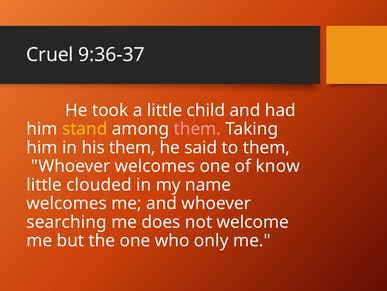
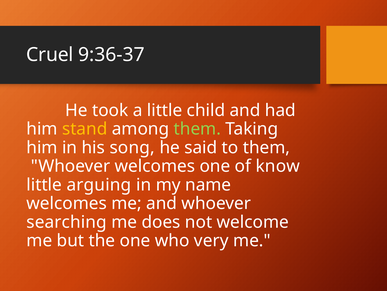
them at (197, 129) colour: pink -> light green
his them: them -> song
clouded: clouded -> arguing
only: only -> very
